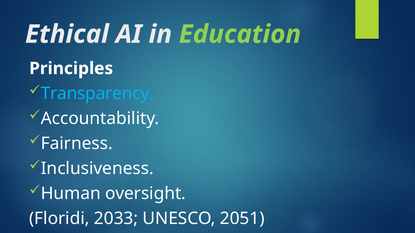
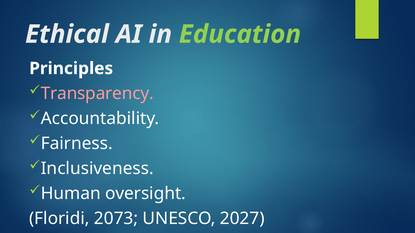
Transparency colour: light blue -> pink
2033: 2033 -> 2073
2051: 2051 -> 2027
